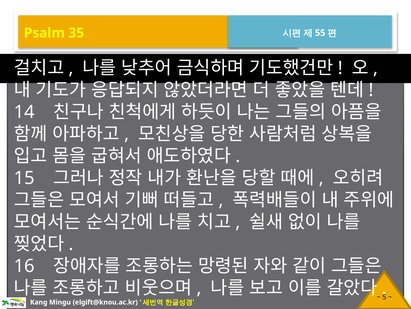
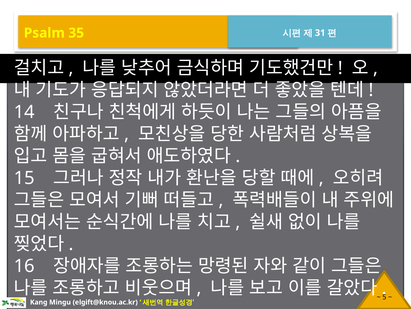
55: 55 -> 31
